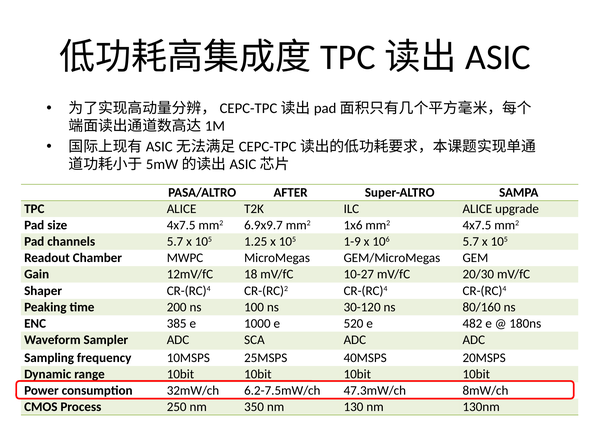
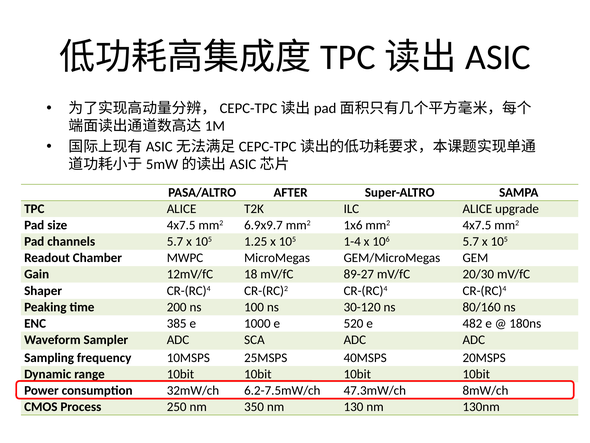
1-9: 1-9 -> 1-4
10-27: 10-27 -> 89-27
